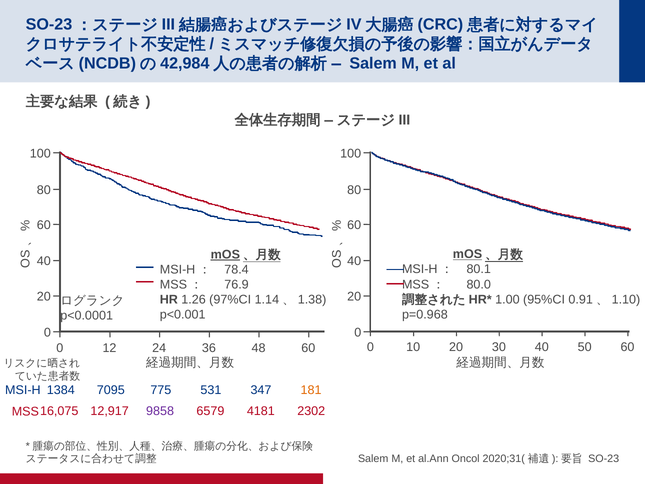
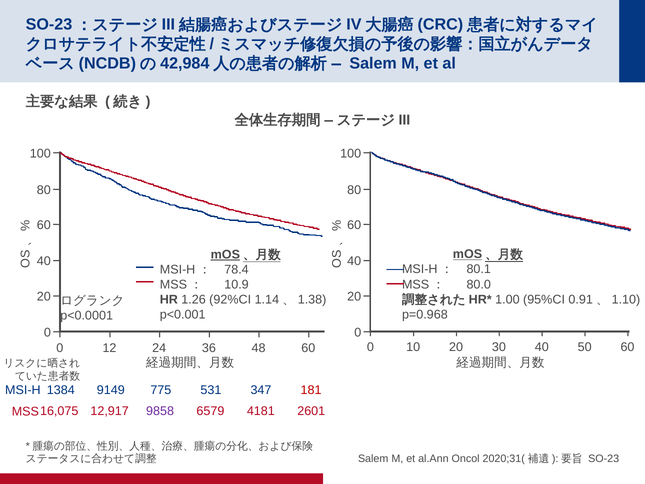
76.9: 76.9 -> 10.9
97%CI: 97%CI -> 92%CI
7095: 7095 -> 9149
181 colour: orange -> red
2302: 2302 -> 2601
